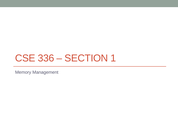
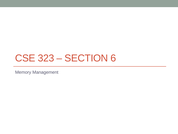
336: 336 -> 323
1: 1 -> 6
